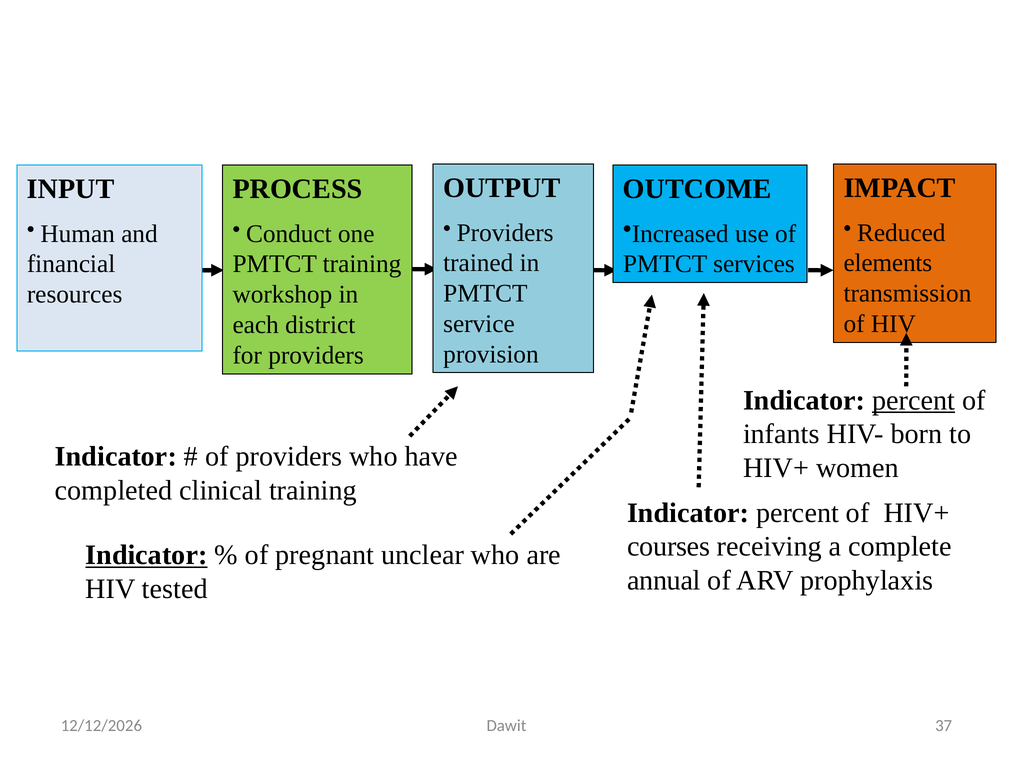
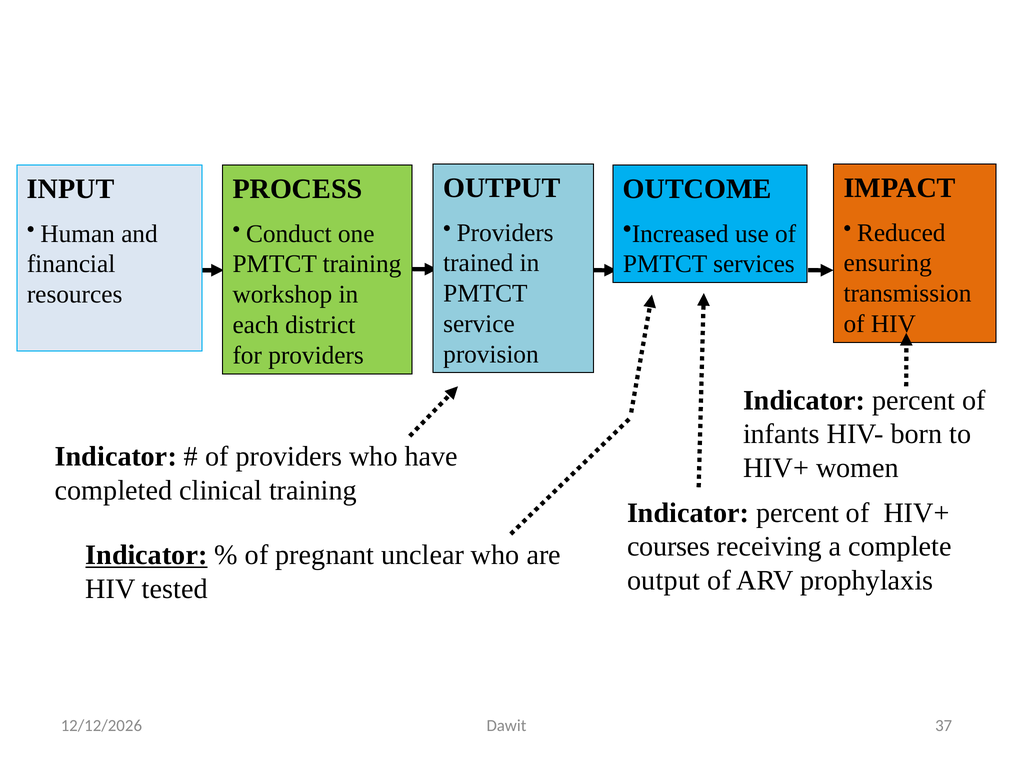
elements: elements -> ensuring
percent at (914, 400) underline: present -> none
annual at (664, 580): annual -> output
